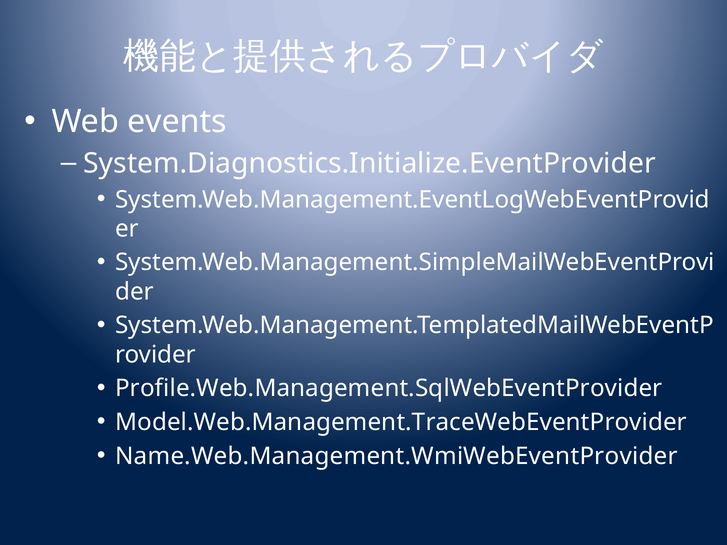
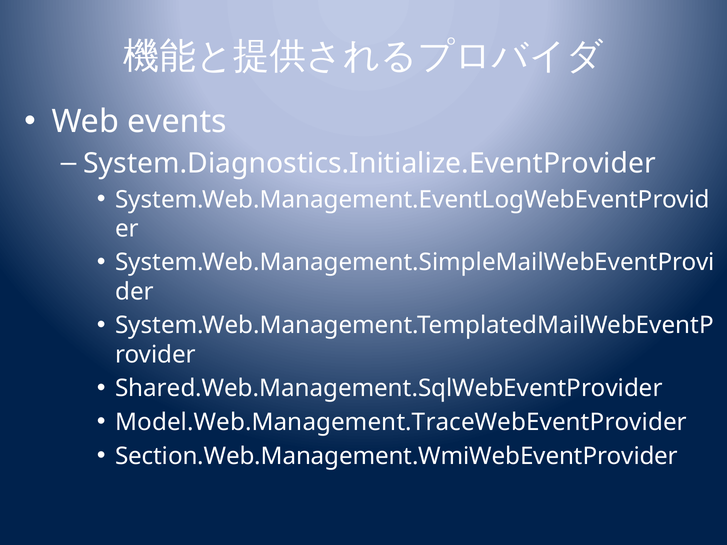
Profile.Web.Management.SqlWebEventProvider: Profile.Web.Management.SqlWebEventProvider -> Shared.Web.Management.SqlWebEventProvider
Name.Web.Management.WmiWebEventProvider: Name.Web.Management.WmiWebEventProvider -> Section.Web.Management.WmiWebEventProvider
